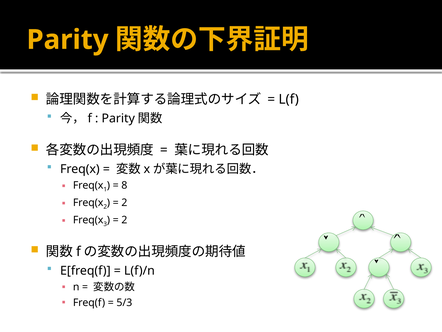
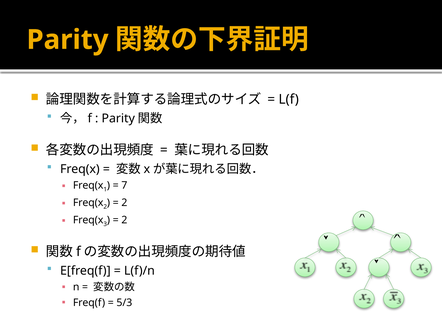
8: 8 -> 7
